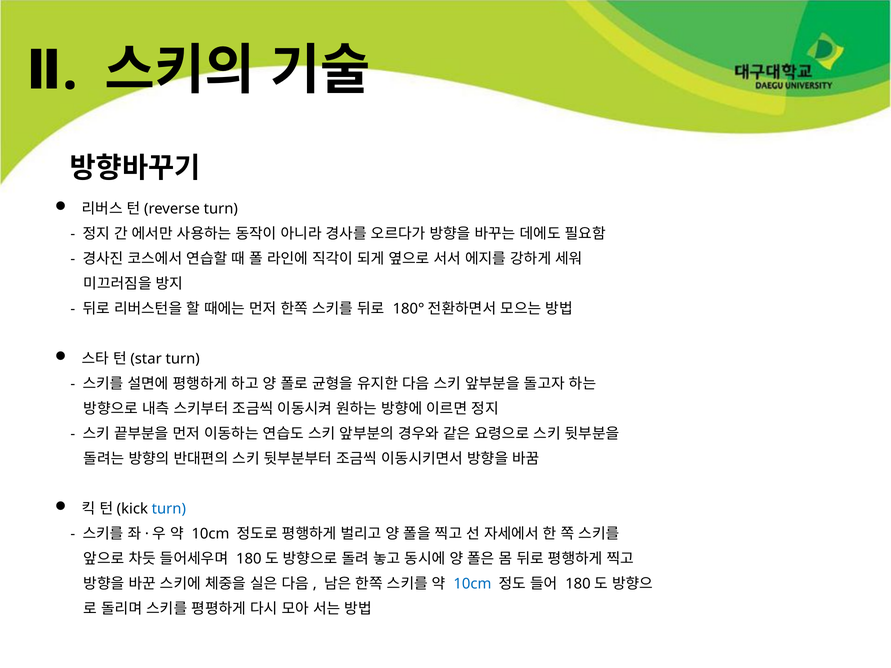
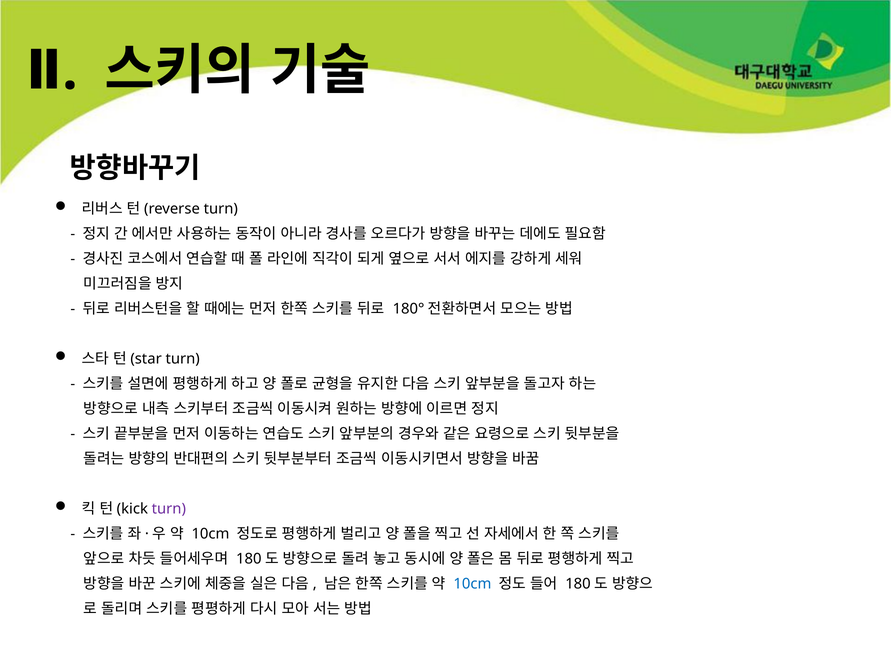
turn at (169, 509) colour: blue -> purple
